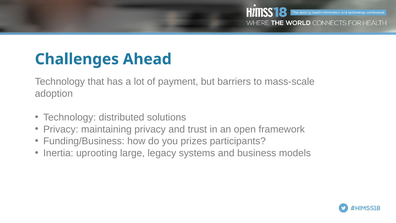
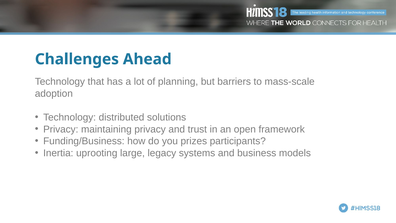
payment: payment -> planning
